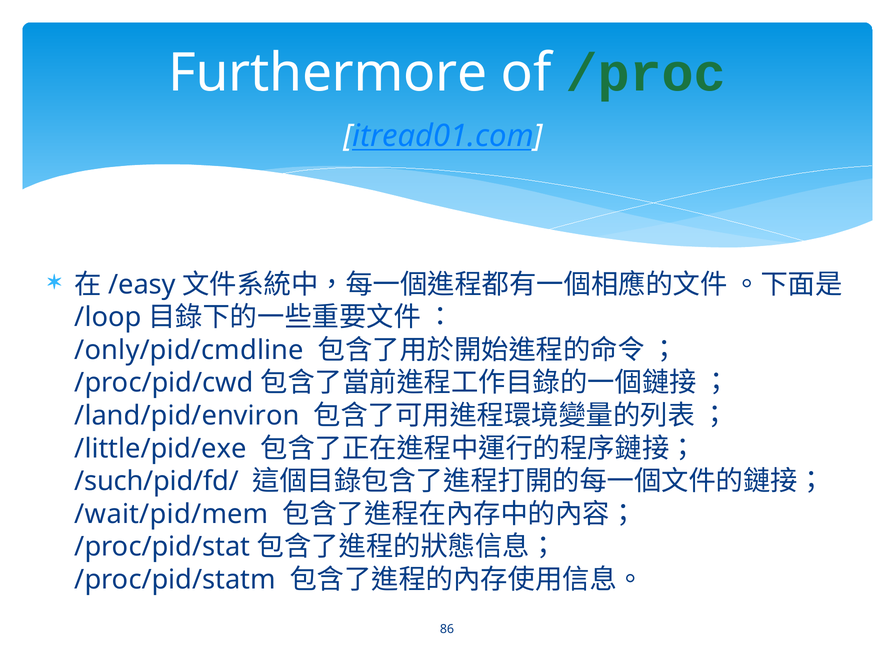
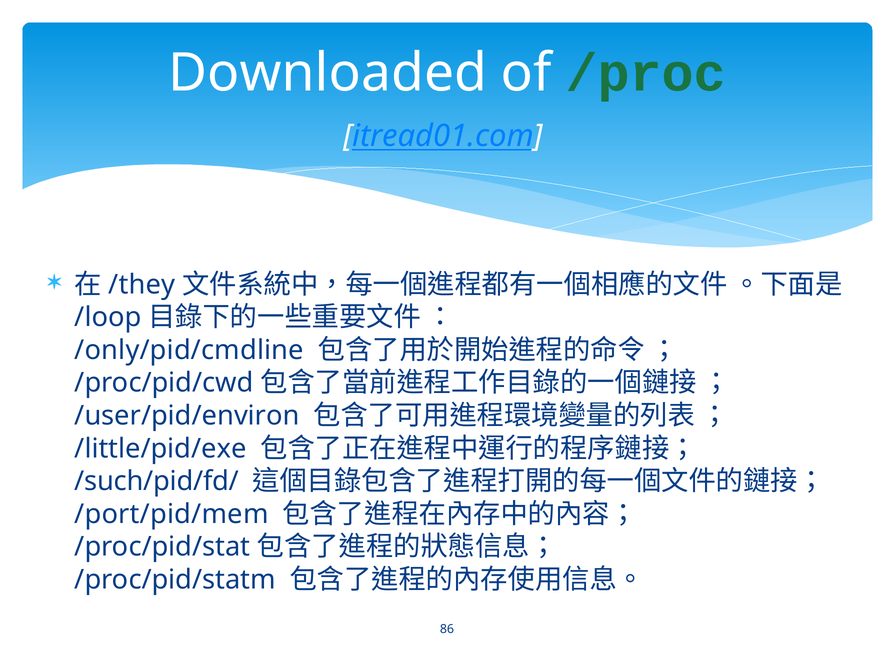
Furthermore: Furthermore -> Downloaded
/easy: /easy -> /they
/land/pid/environ: /land/pid/environ -> /user/pid/environ
/wait/pid/mem: /wait/pid/mem -> /port/pid/mem
